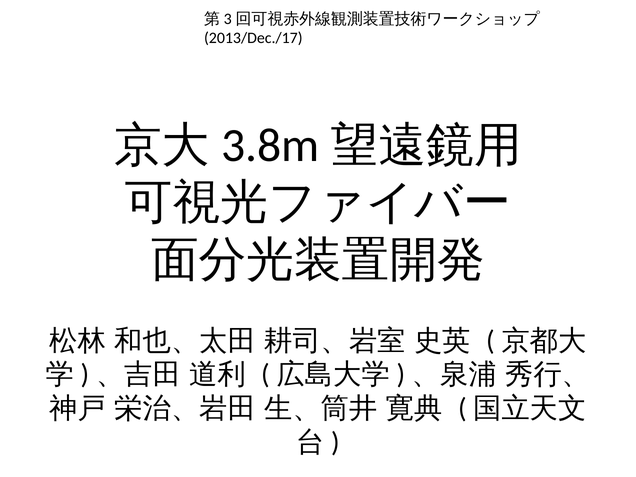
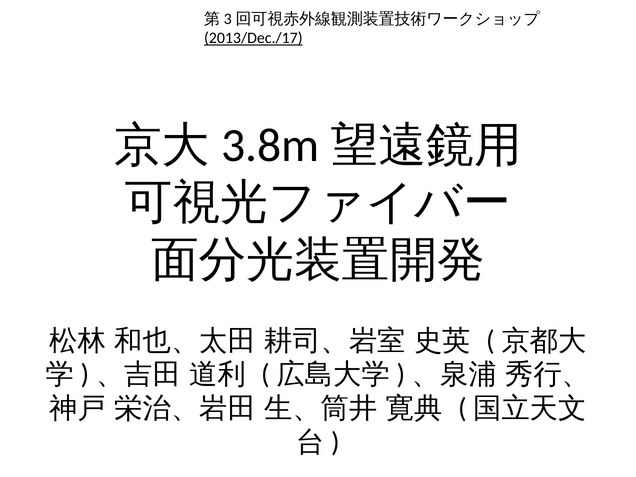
2013/Dec./17 underline: none -> present
